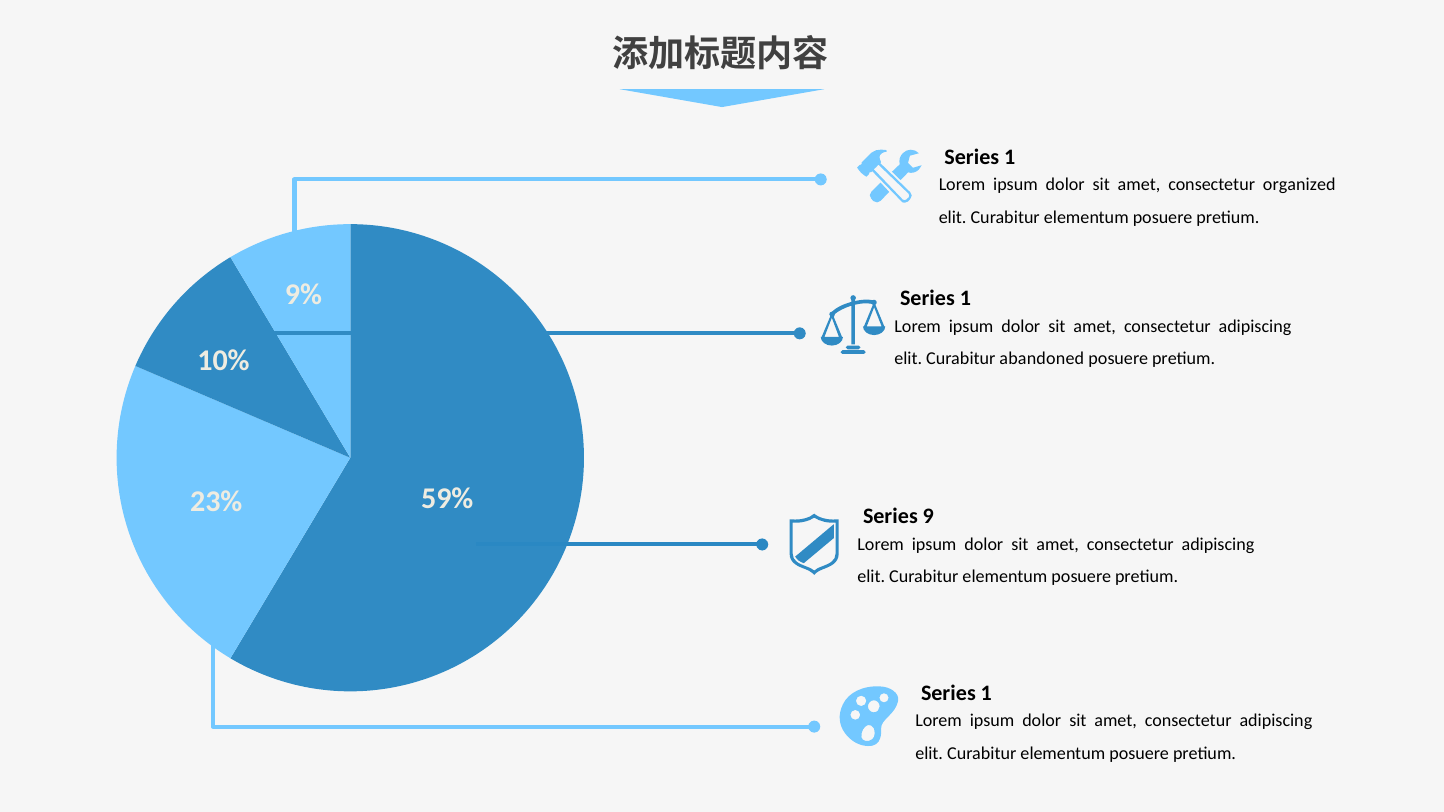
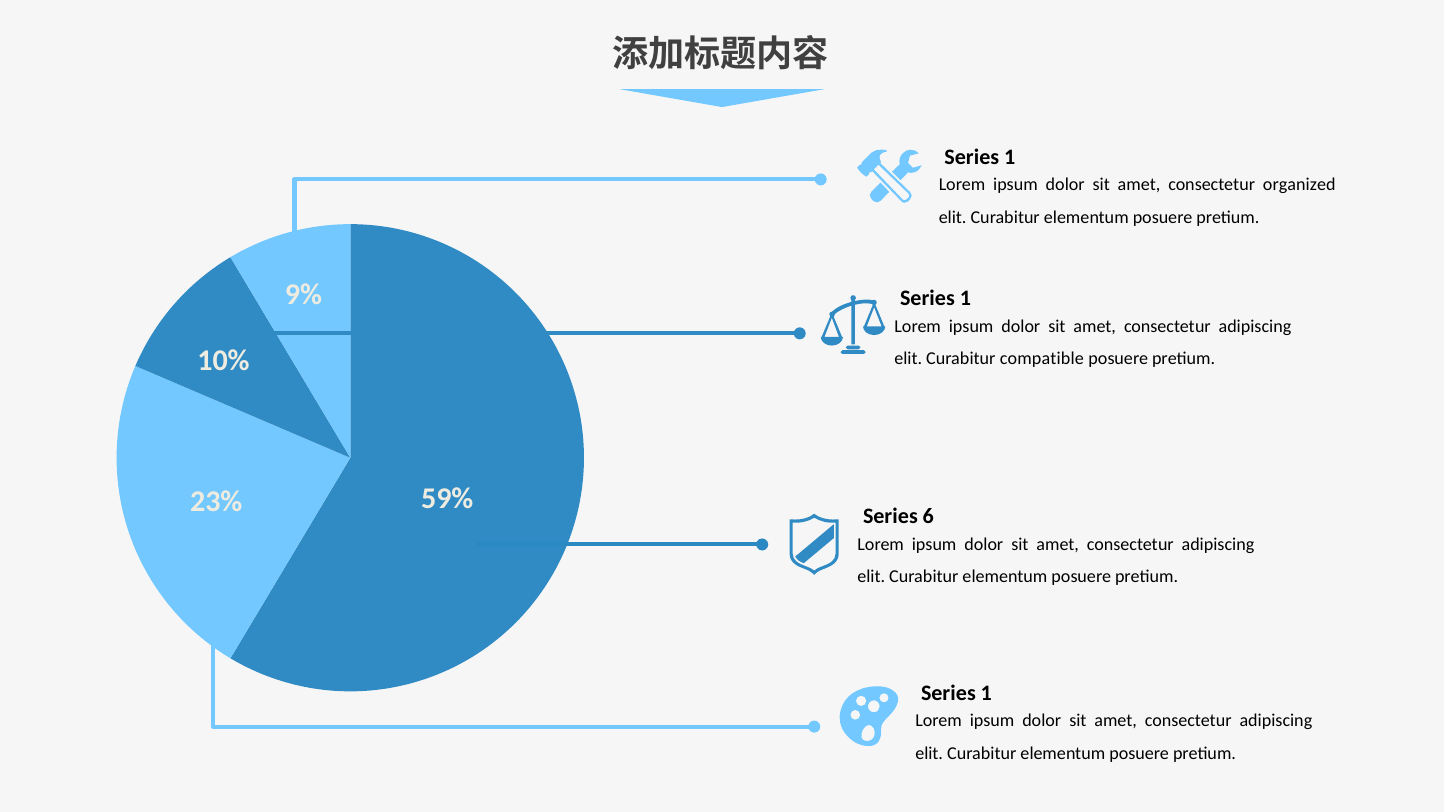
abandoned: abandoned -> compatible
9: 9 -> 6
